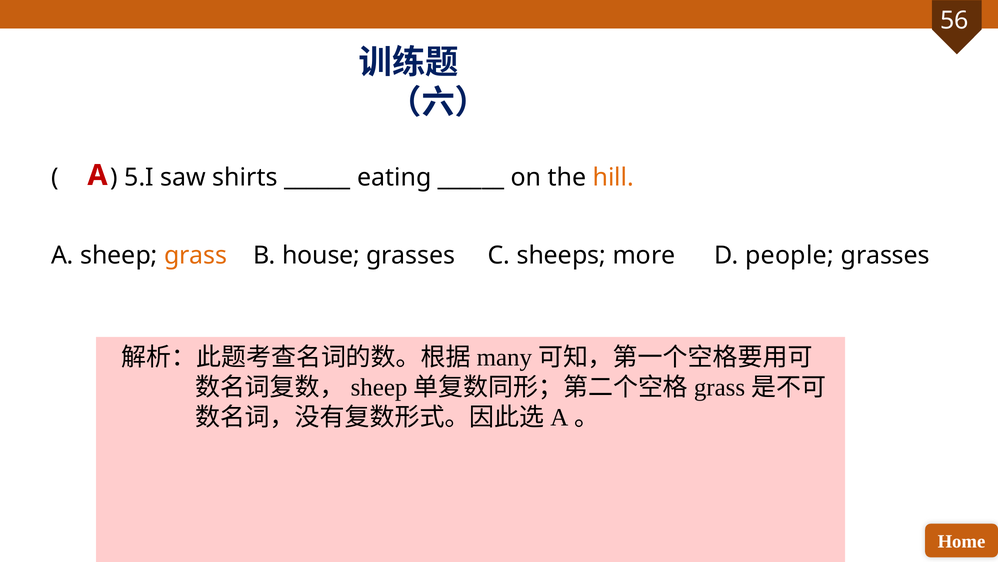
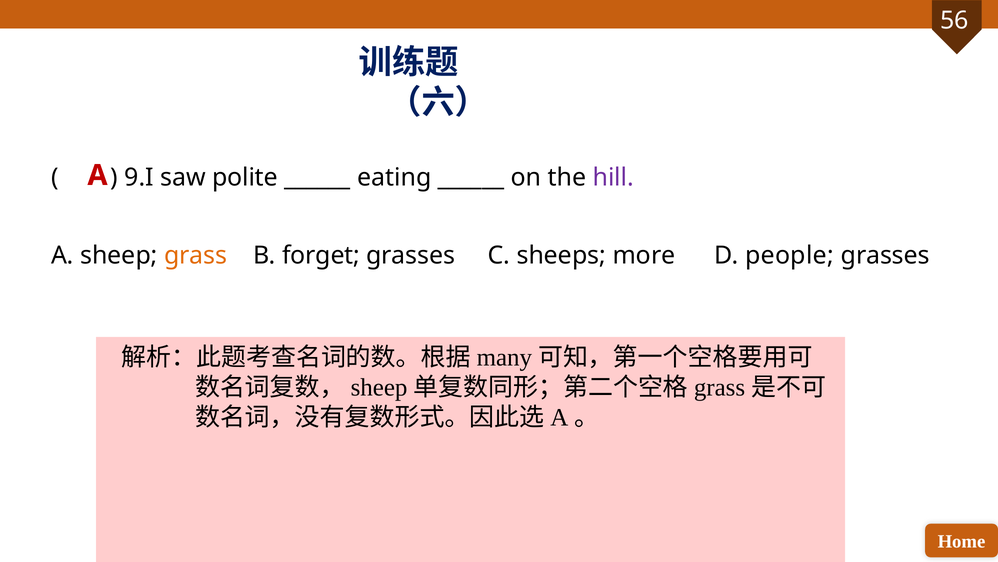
5.I: 5.I -> 9.I
shirts: shirts -> polite
hill colour: orange -> purple
house: house -> forget
